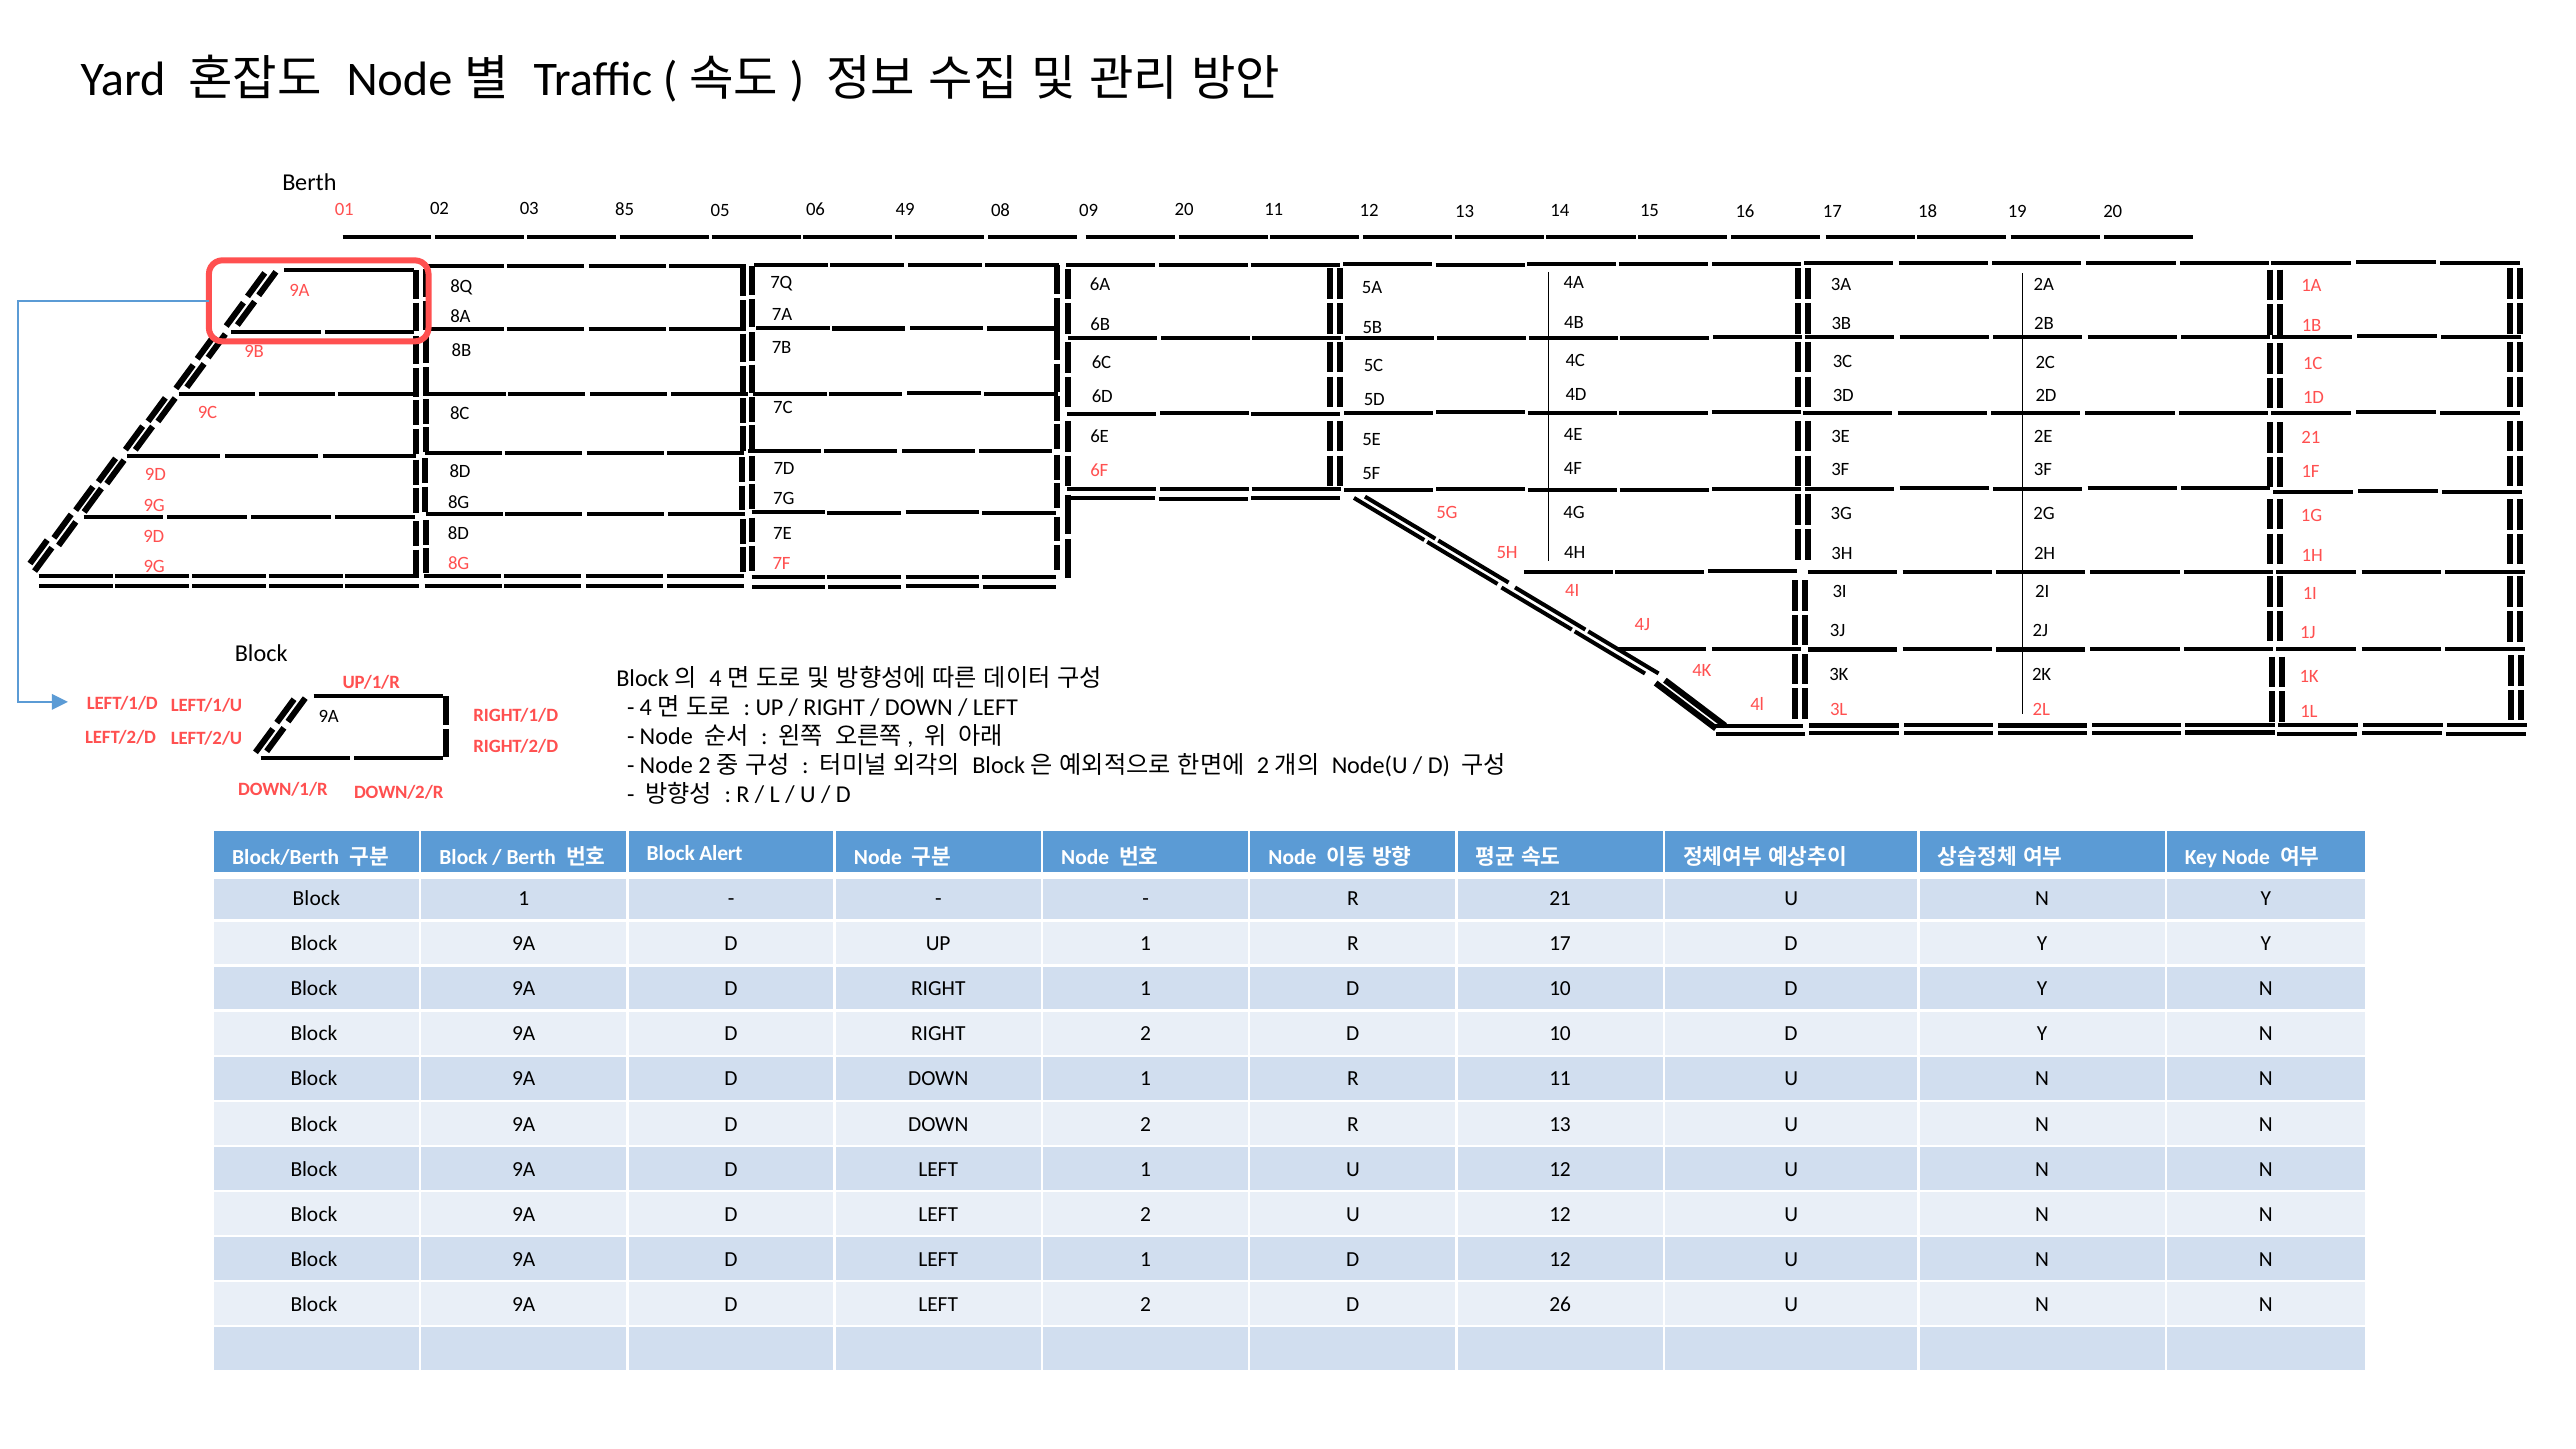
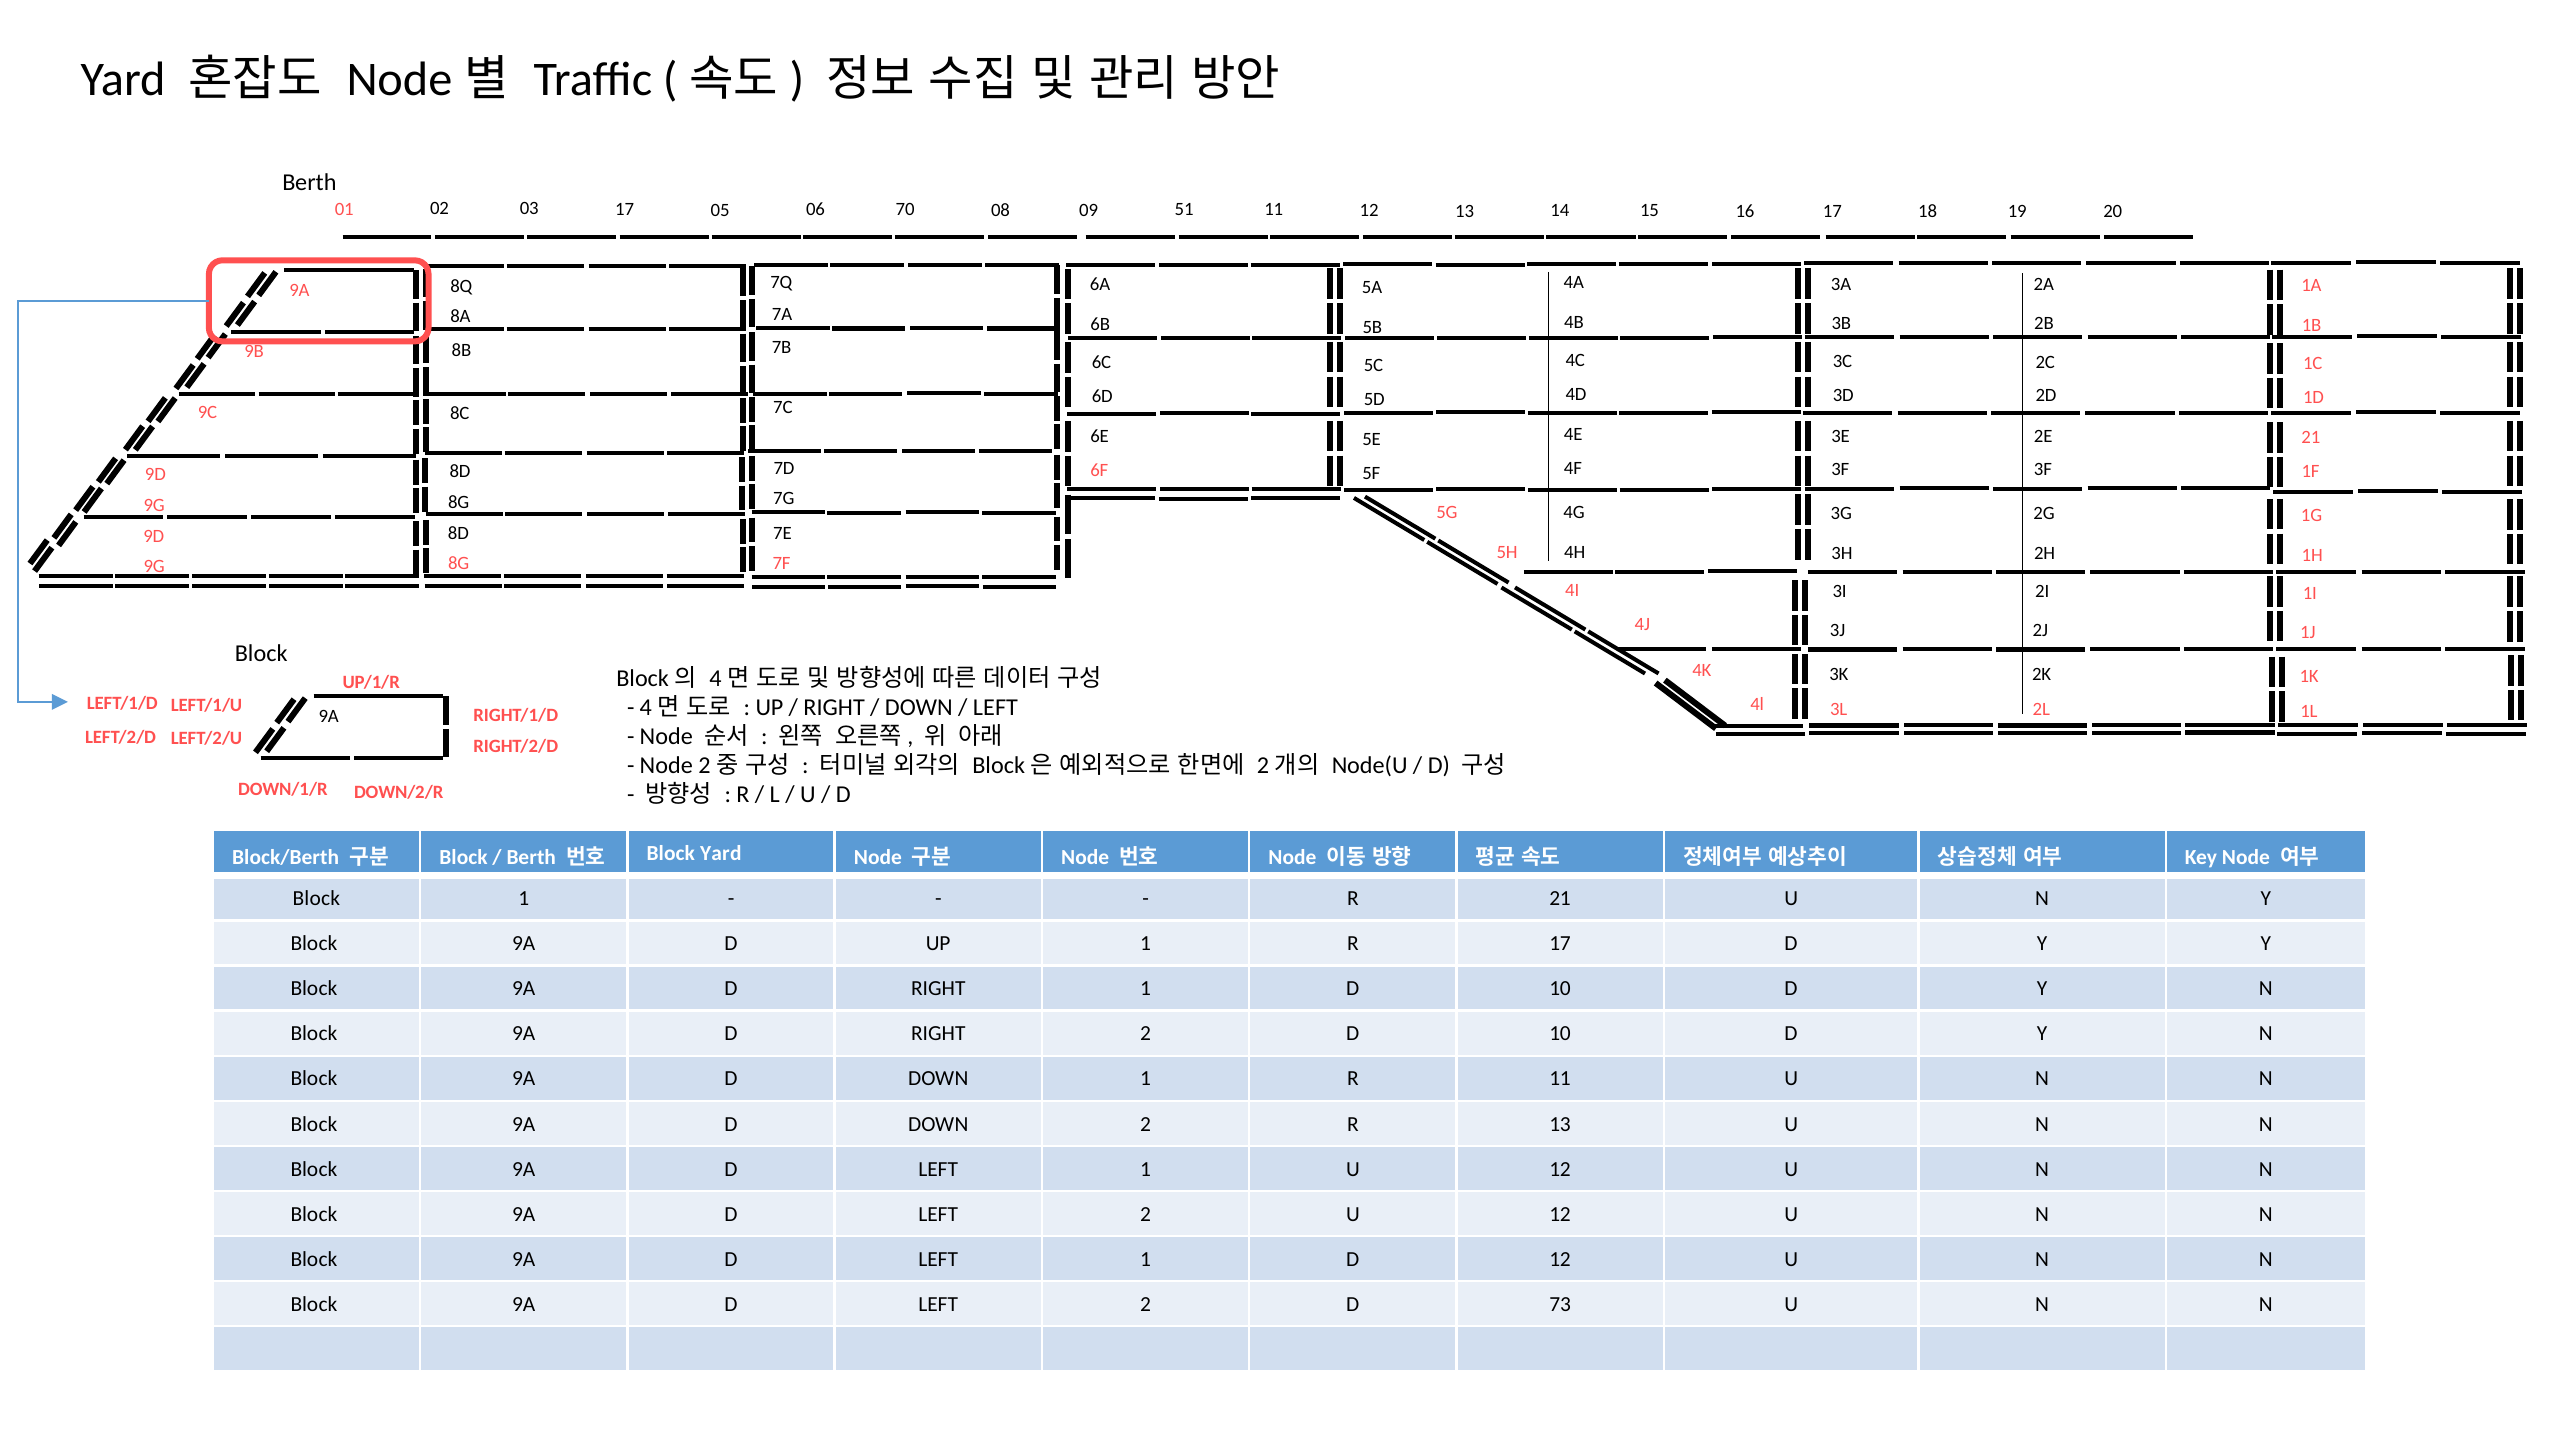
03 85: 85 -> 17
49: 49 -> 70
09 20: 20 -> 51
Alert at (721, 853): Alert -> Yard
26: 26 -> 73
